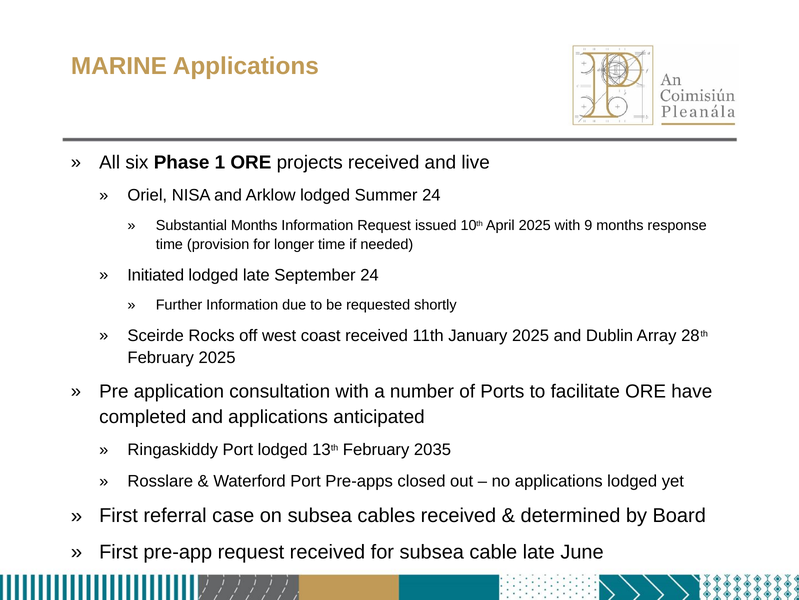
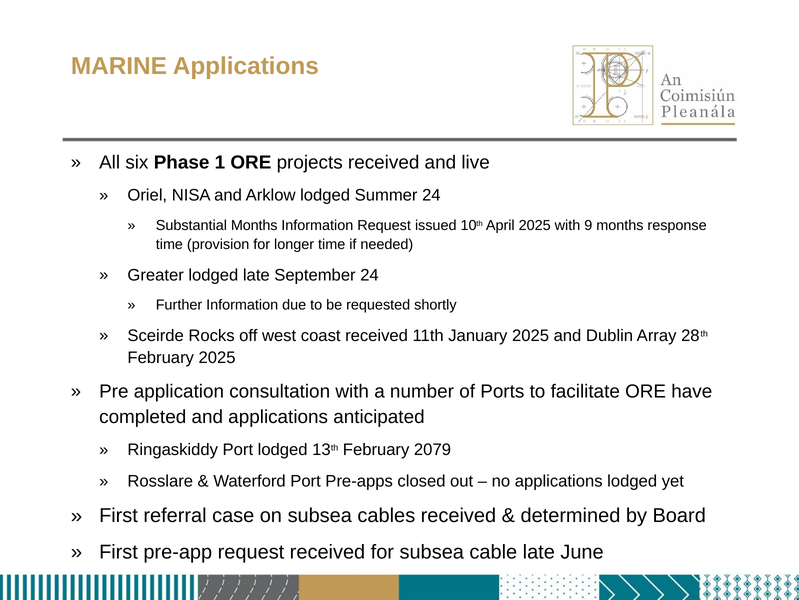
Initiated: Initiated -> Greater
2035: 2035 -> 2079
